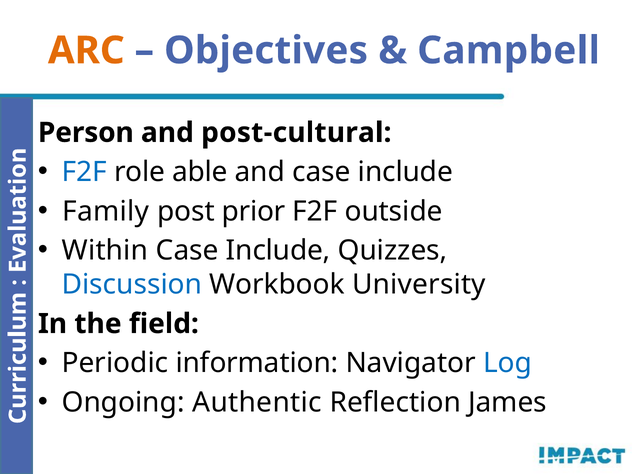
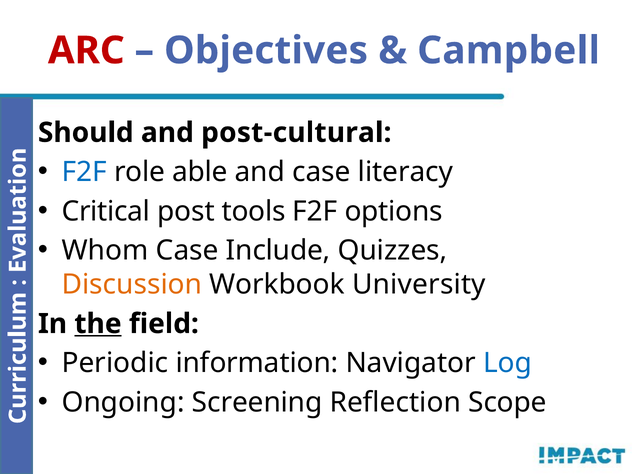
ARC colour: orange -> red
Person: Person -> Should
and case include: include -> literacy
Family: Family -> Critical
prior: prior -> tools
outside: outside -> options
Within: Within -> Whom
Discussion colour: blue -> orange
the underline: none -> present
Authentic: Authentic -> Screening
James: James -> Scope
